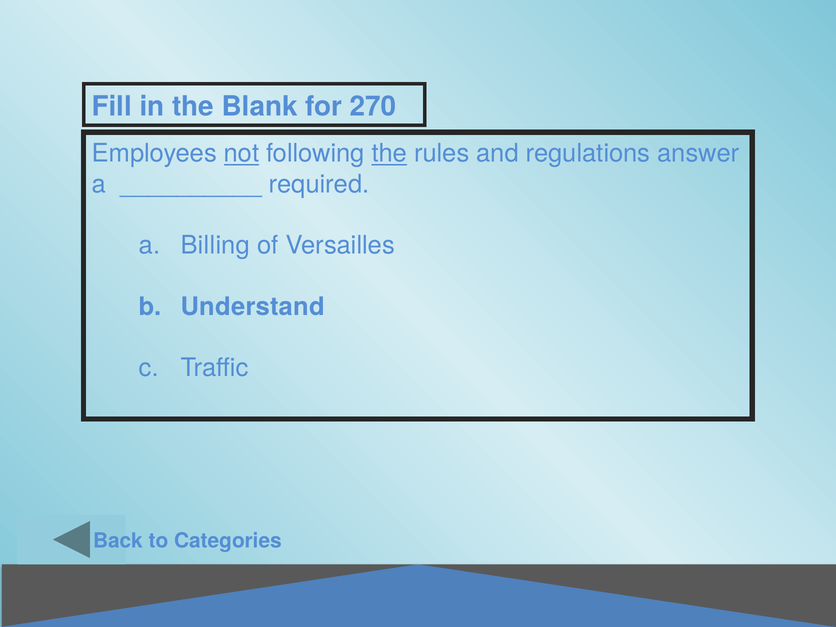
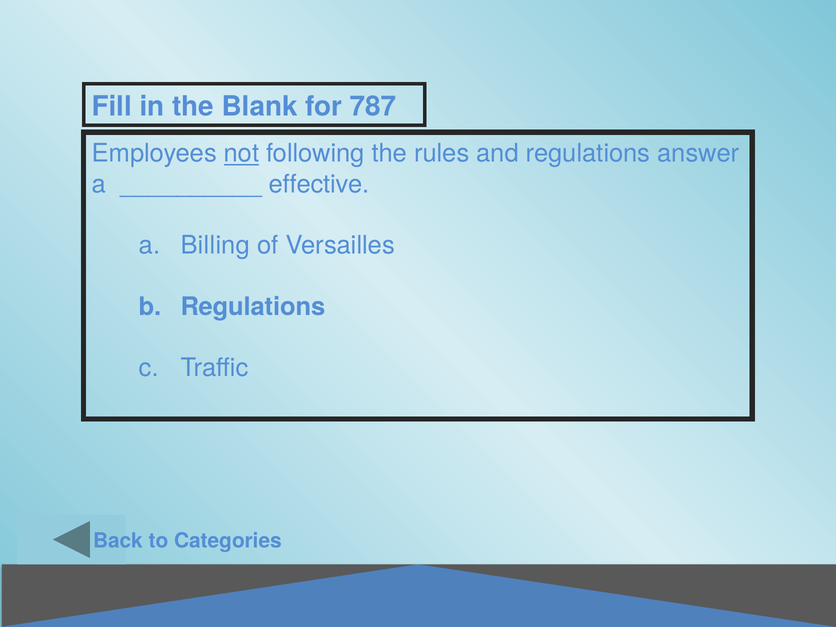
270: 270 -> 787
the at (389, 154) underline: present -> none
required: required -> effective
Understand at (253, 307): Understand -> Regulations
